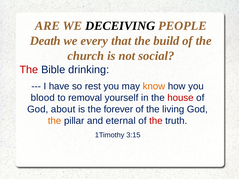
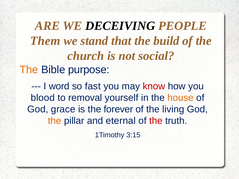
Death: Death -> Them
every: every -> stand
The at (29, 70) colour: red -> orange
drinking: drinking -> purpose
have: have -> word
rest: rest -> fast
know colour: orange -> red
house colour: red -> orange
about: about -> grace
